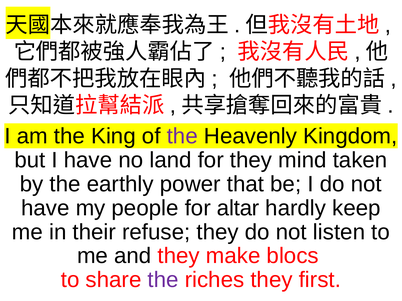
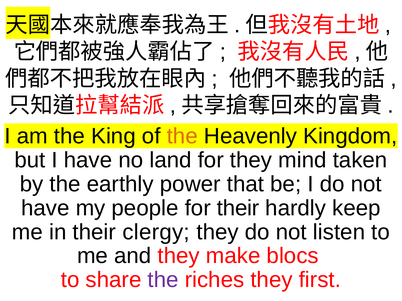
the at (182, 136) colour: purple -> orange
for altar: altar -> their
refuse: refuse -> clergy
